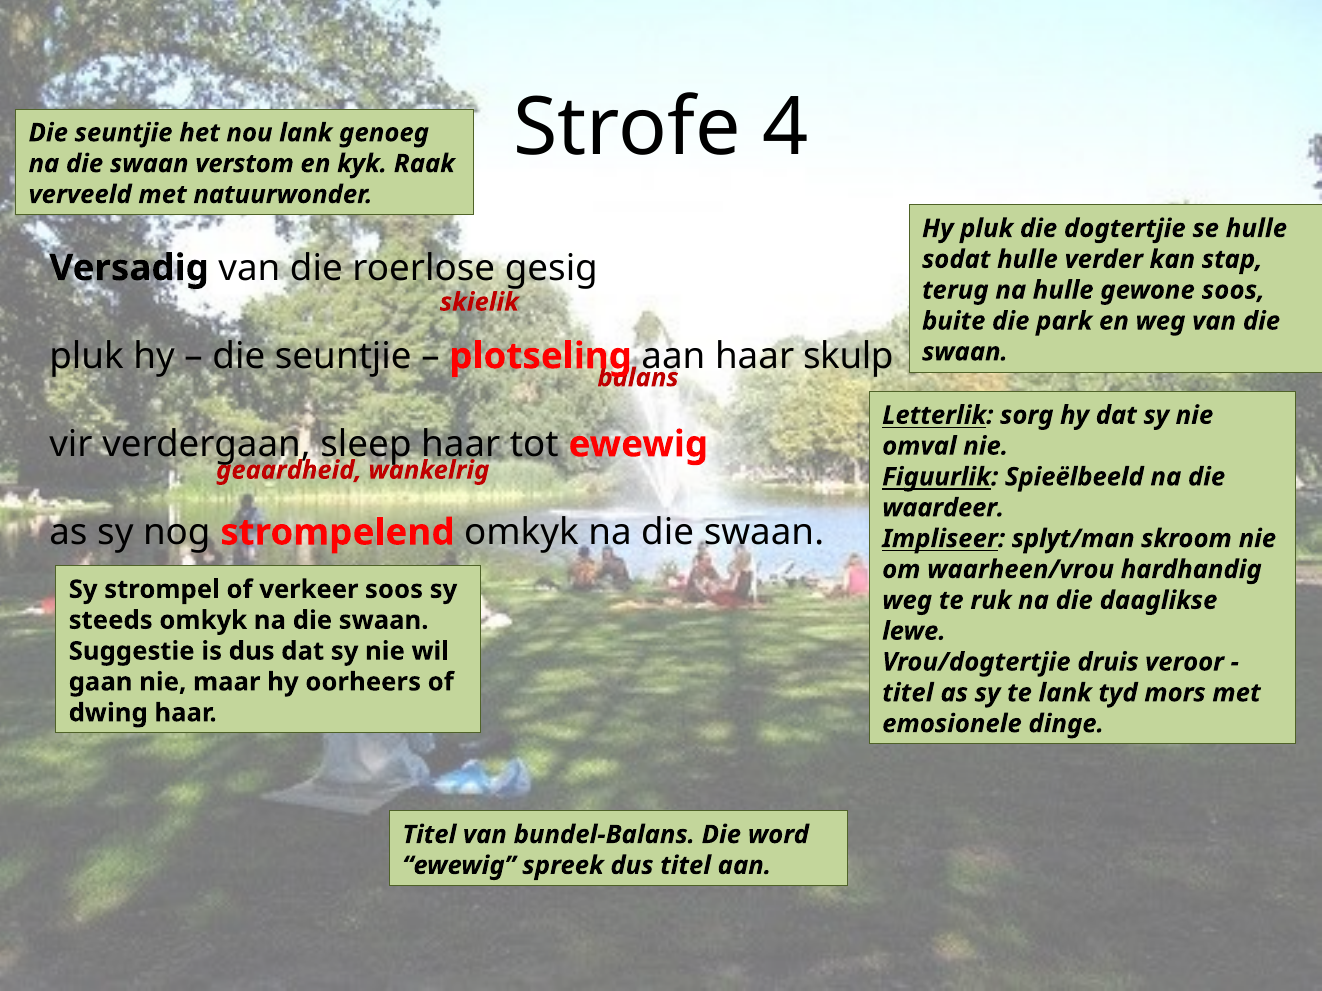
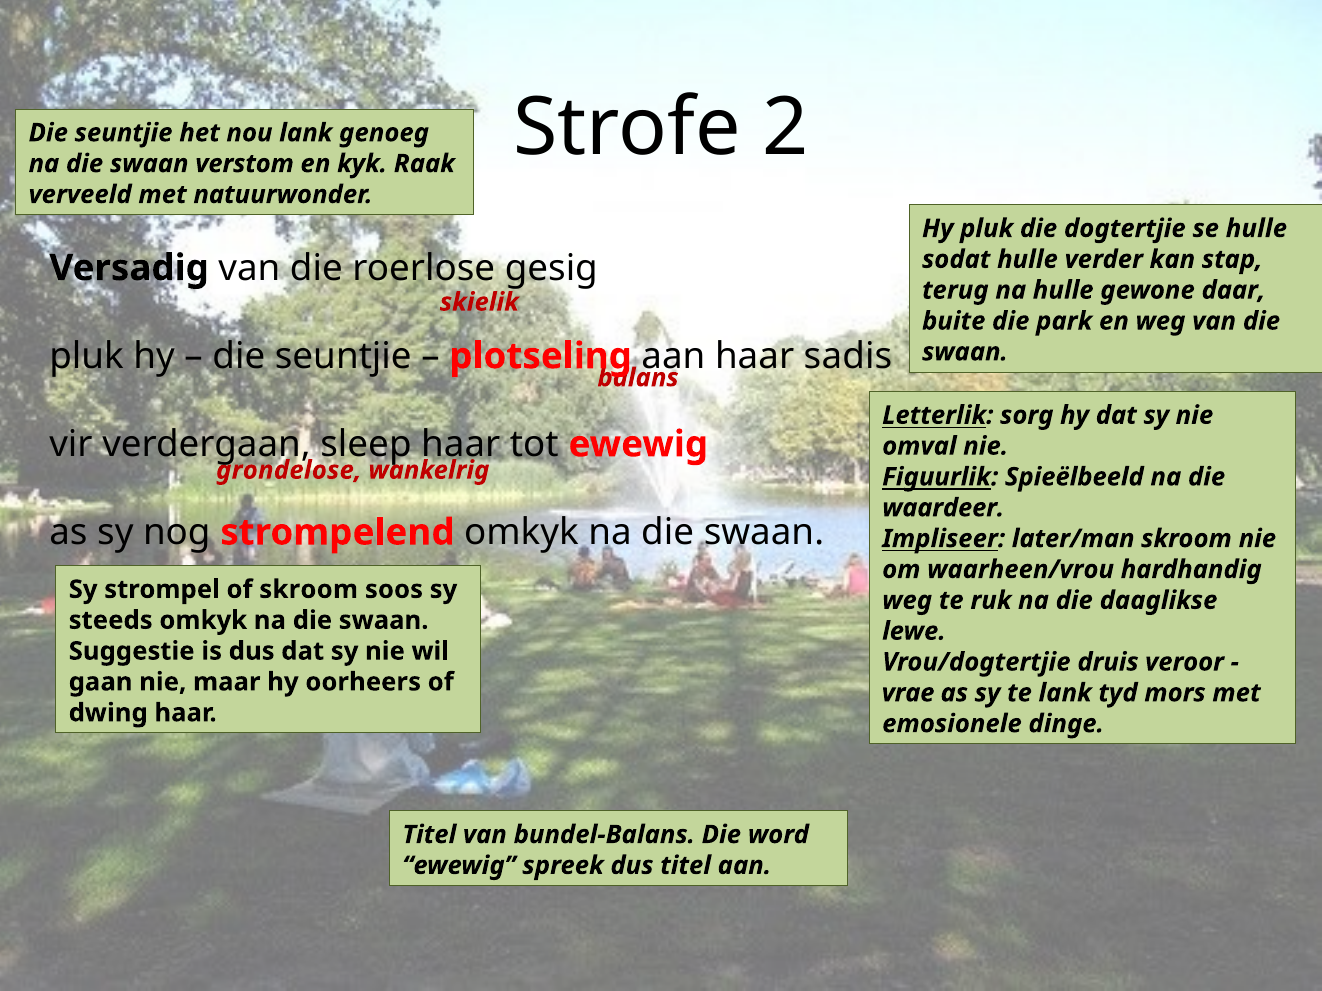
4: 4 -> 2
gewone soos: soos -> daar
skulp: skulp -> sadis
geaardheid: geaardheid -> grondelose
splyt/man: splyt/man -> later/man
of verkeer: verkeer -> skroom
titel at (908, 693): titel -> vrae
